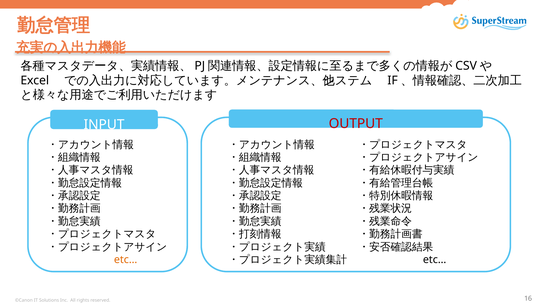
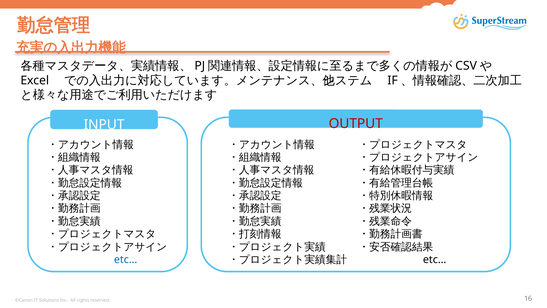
etc… at (126, 259) colour: orange -> blue
